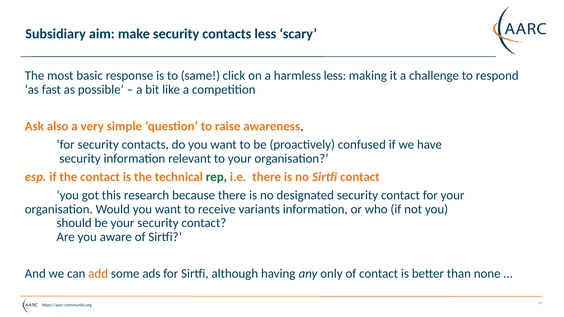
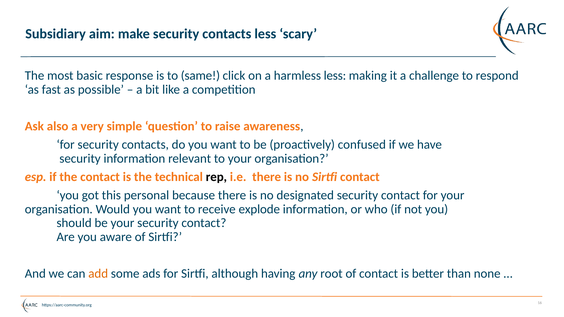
rep colour: green -> black
research: research -> personal
variants: variants -> explode
only: only -> root
